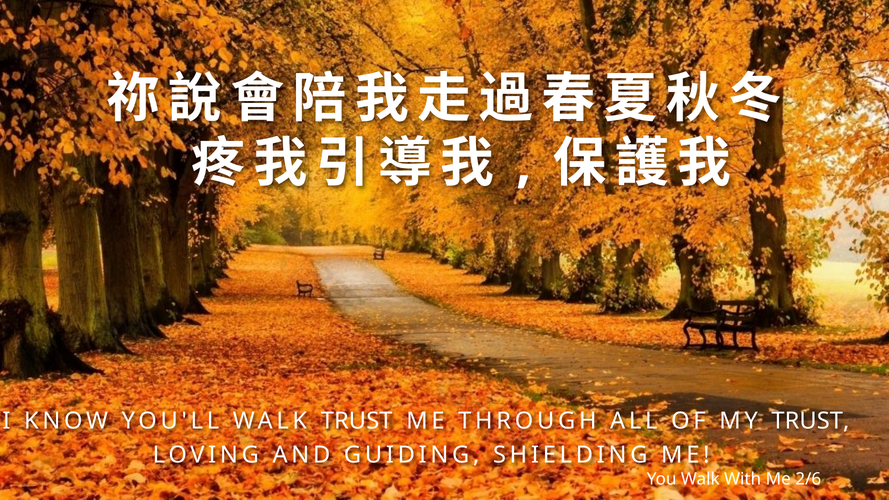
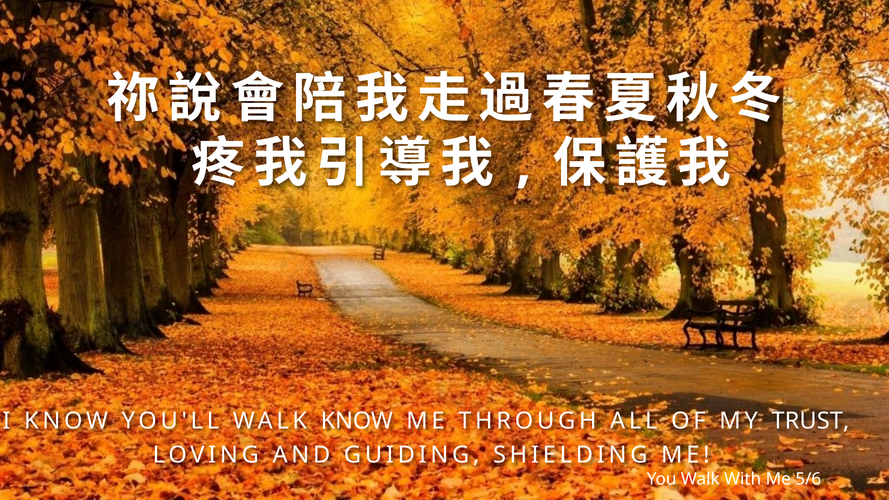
WALK TRUST: TRUST -> KNOW
2/6: 2/6 -> 5/6
